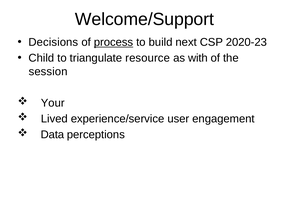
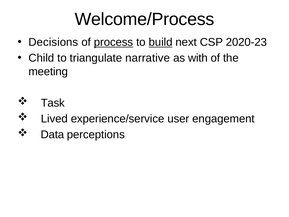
Welcome/Support: Welcome/Support -> Welcome/Process
build underline: none -> present
resource: resource -> narrative
session: session -> meeting
Your: Your -> Task
